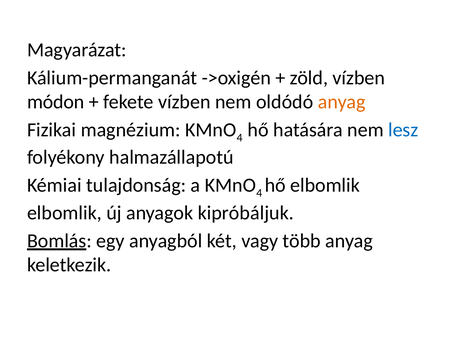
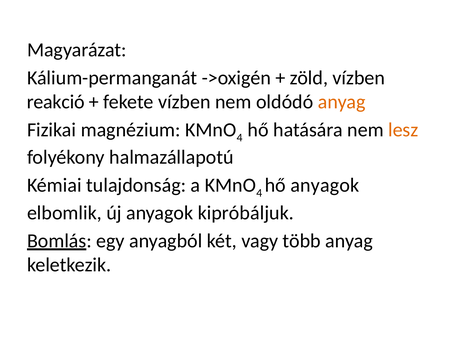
módon: módon -> reakció
lesz colour: blue -> orange
hő elbomlik: elbomlik -> anyagok
